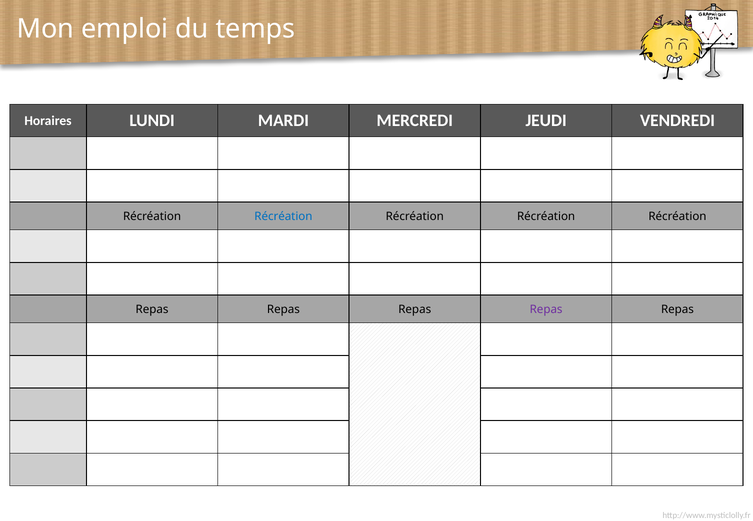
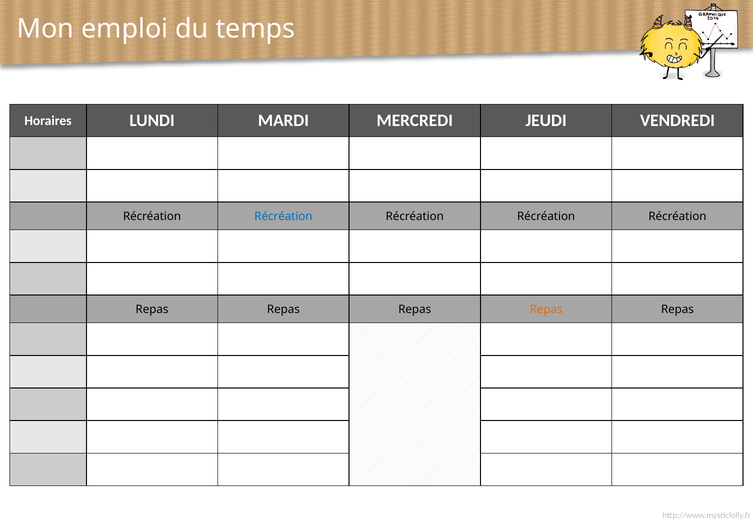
Repas at (546, 310) colour: purple -> orange
